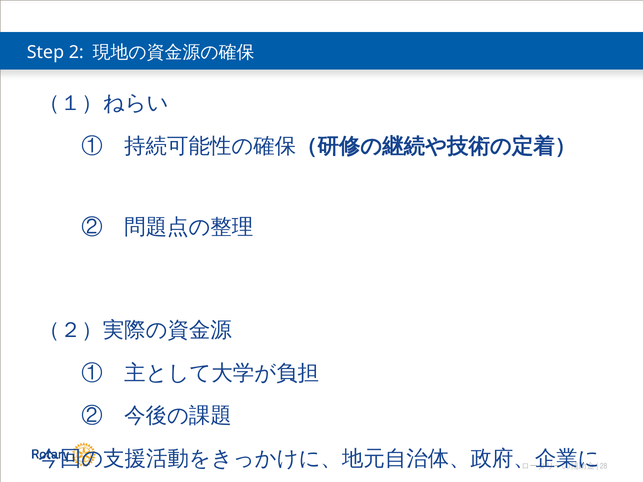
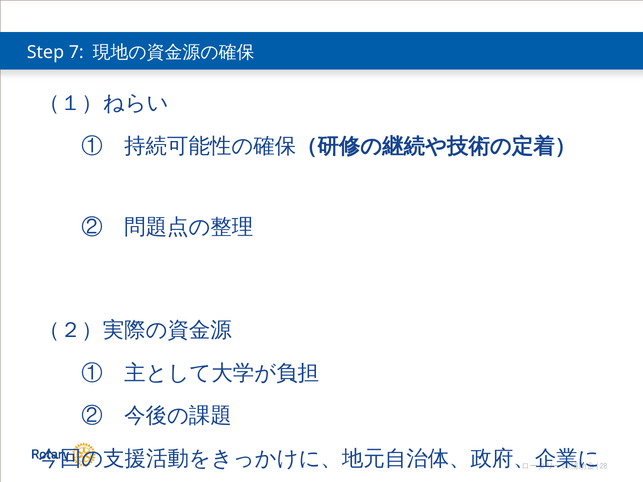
2: 2 -> 7
